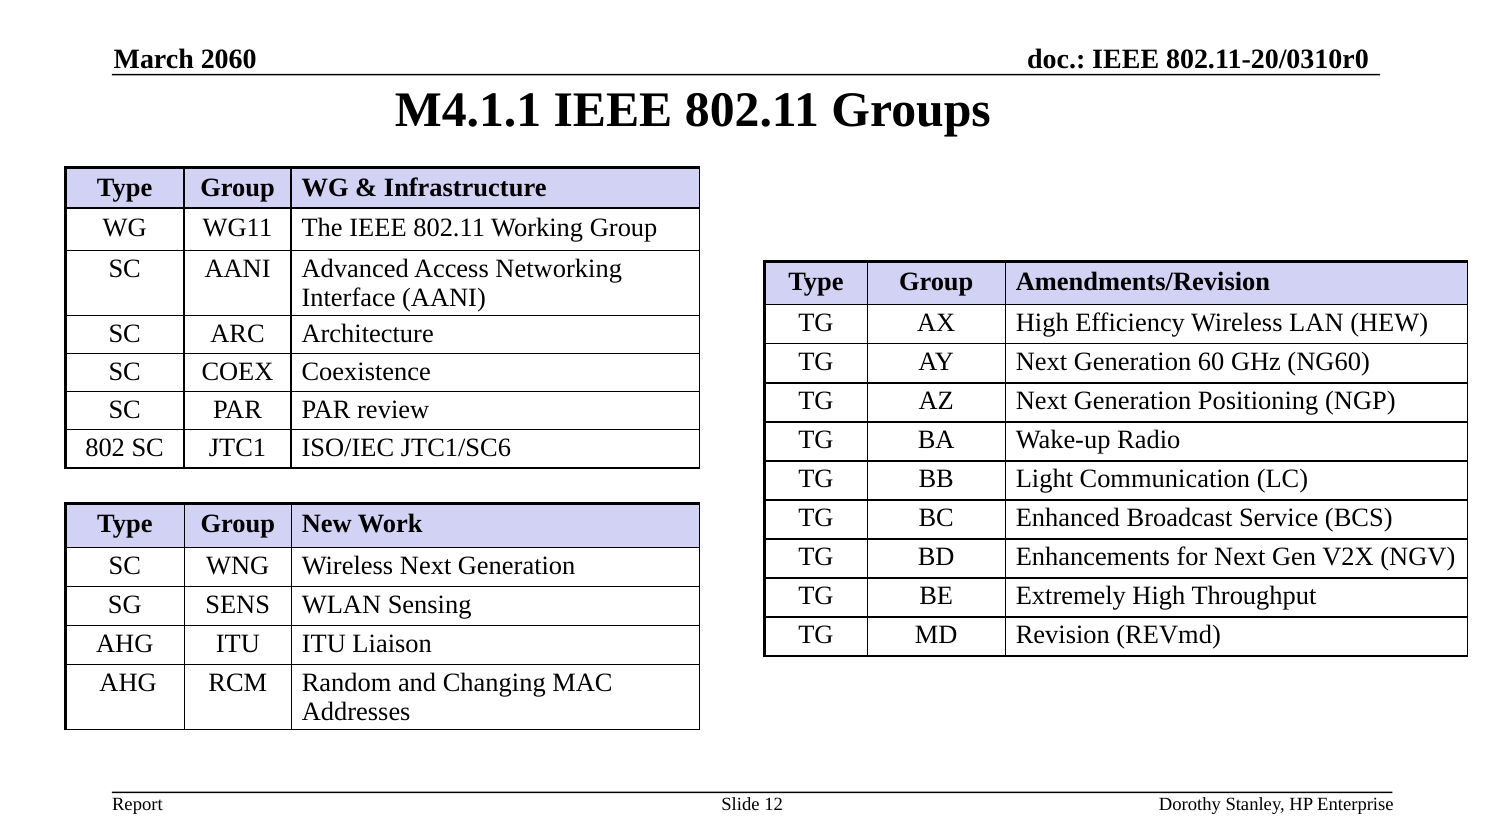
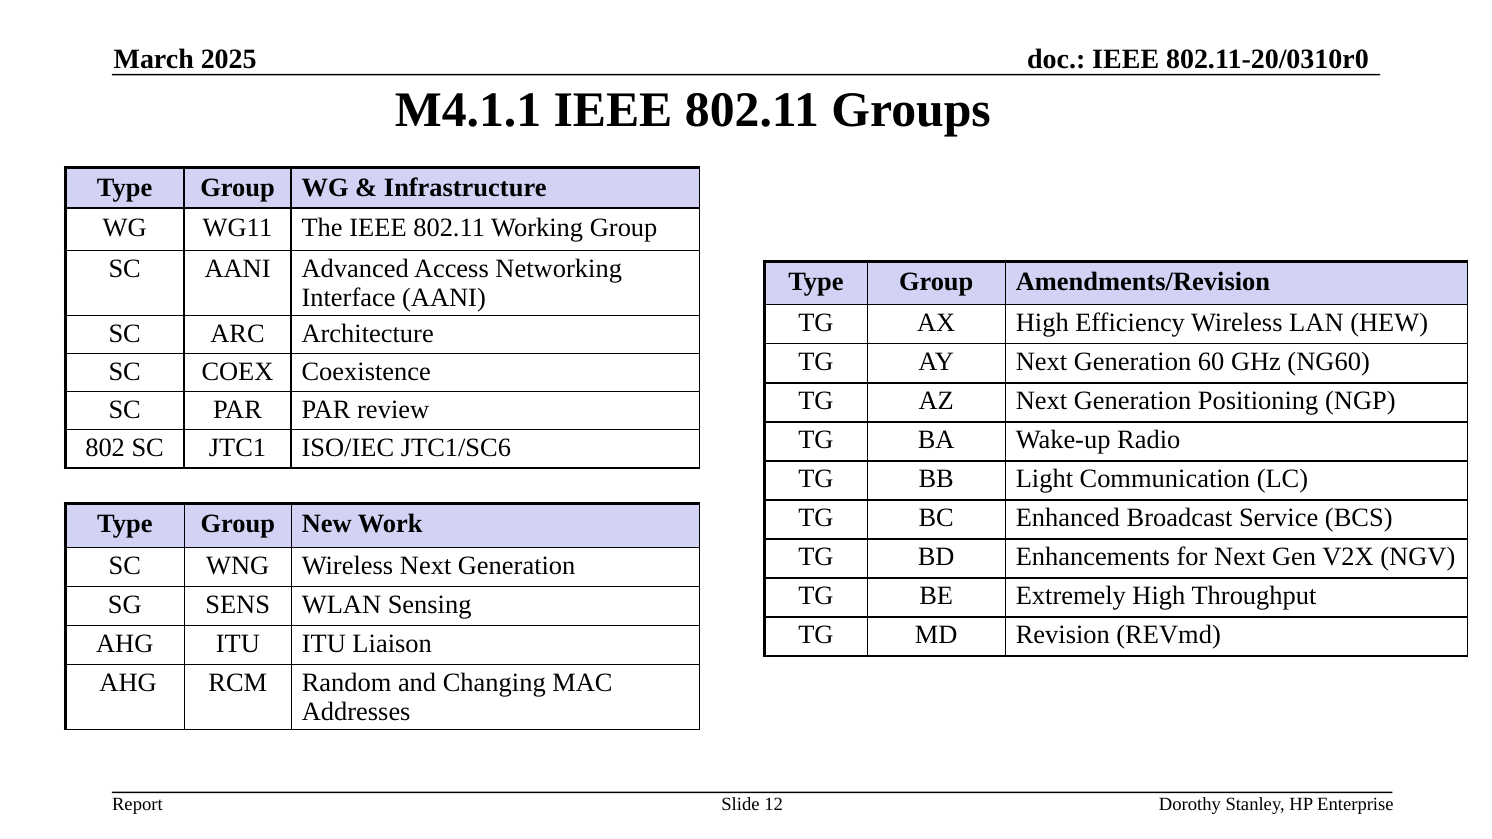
2060: 2060 -> 2025
